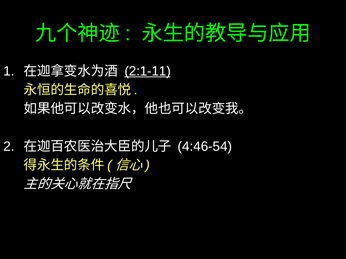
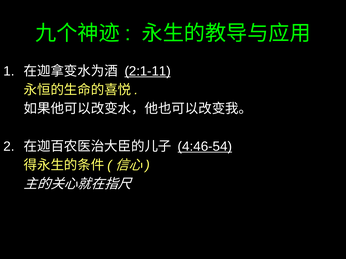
4:46-54 underline: none -> present
